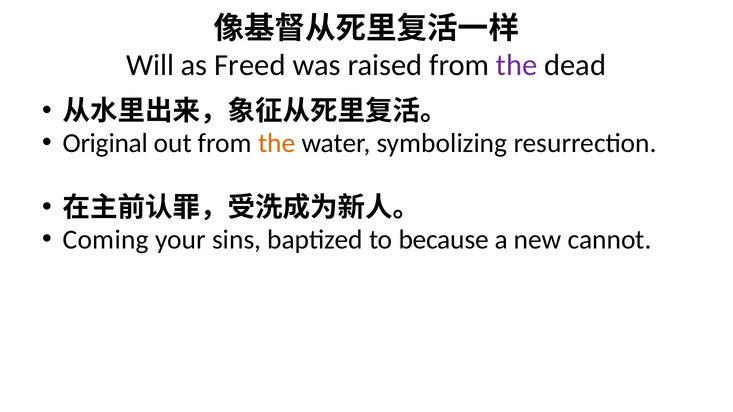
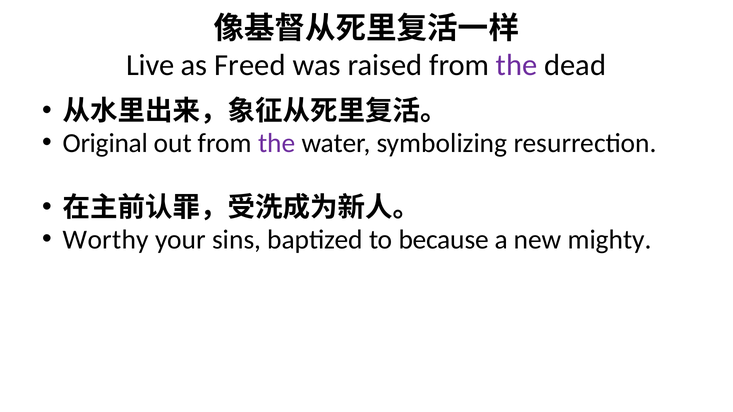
Will: Will -> Live
the at (277, 143) colour: orange -> purple
Coming: Coming -> Worthy
cannot: cannot -> mighty
